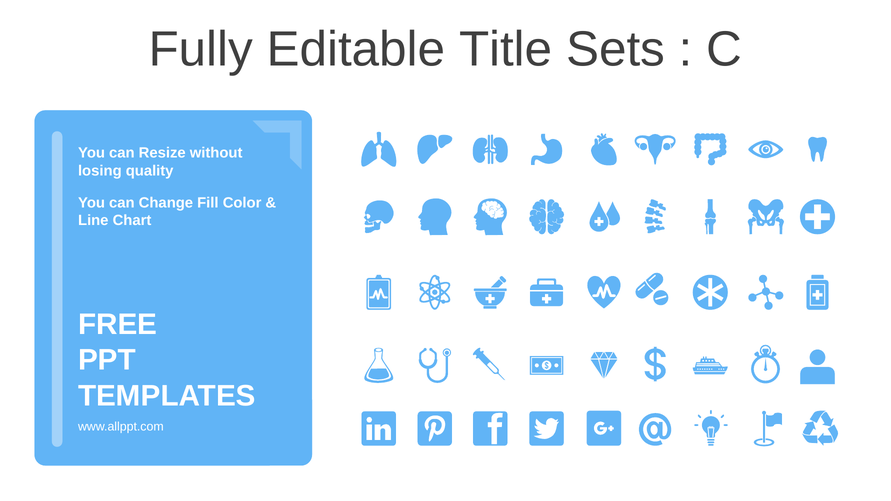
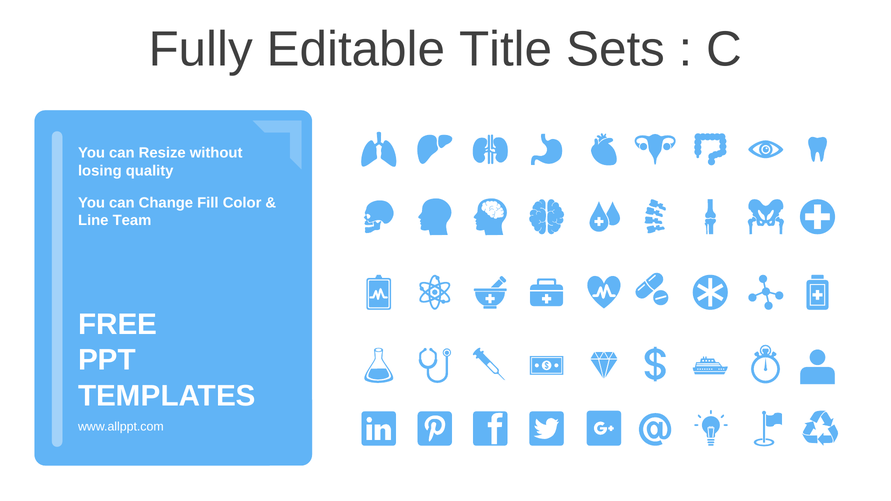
Chart: Chart -> Team
